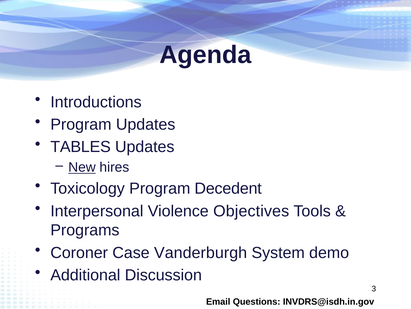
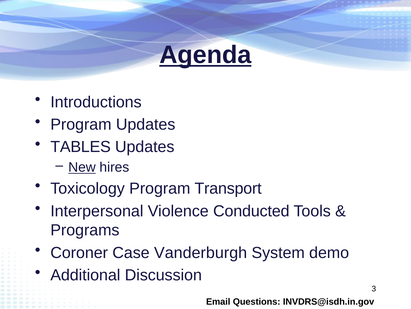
Agenda underline: none -> present
Decedent: Decedent -> Transport
Objectives: Objectives -> Conducted
